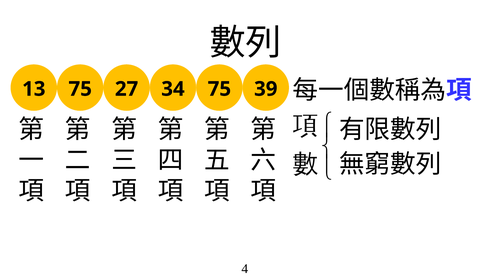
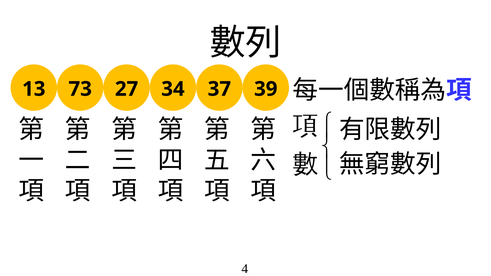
13 75: 75 -> 73
34 75: 75 -> 37
